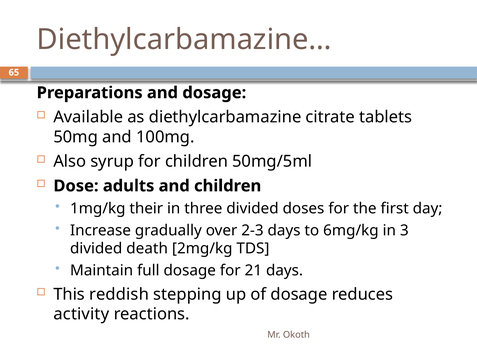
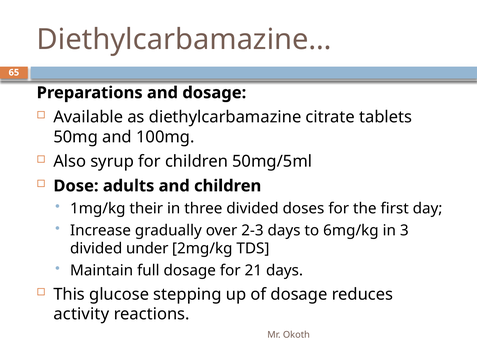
death: death -> under
reddish: reddish -> glucose
